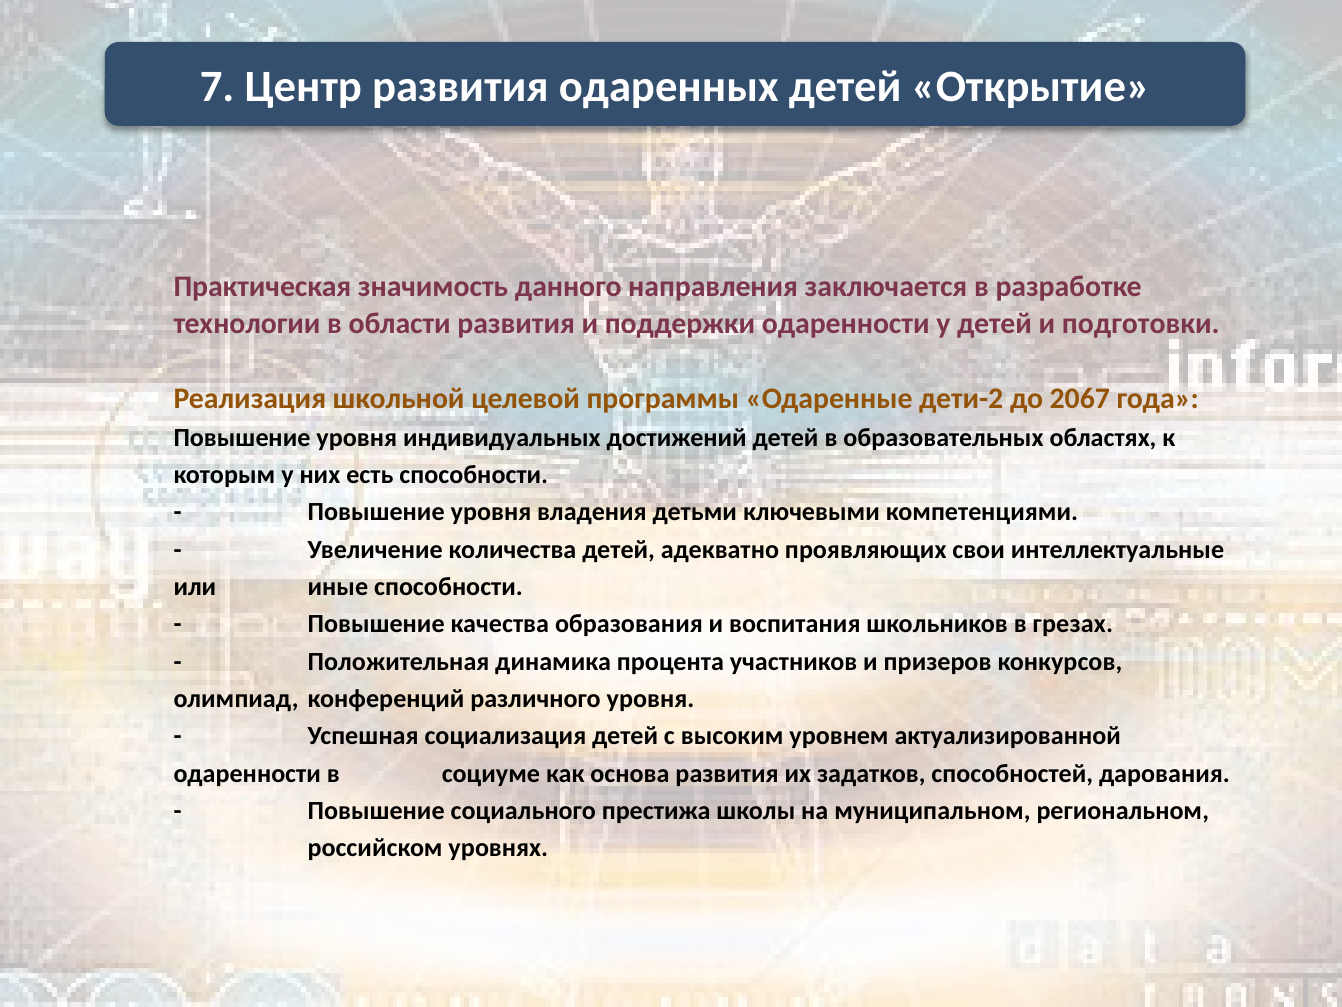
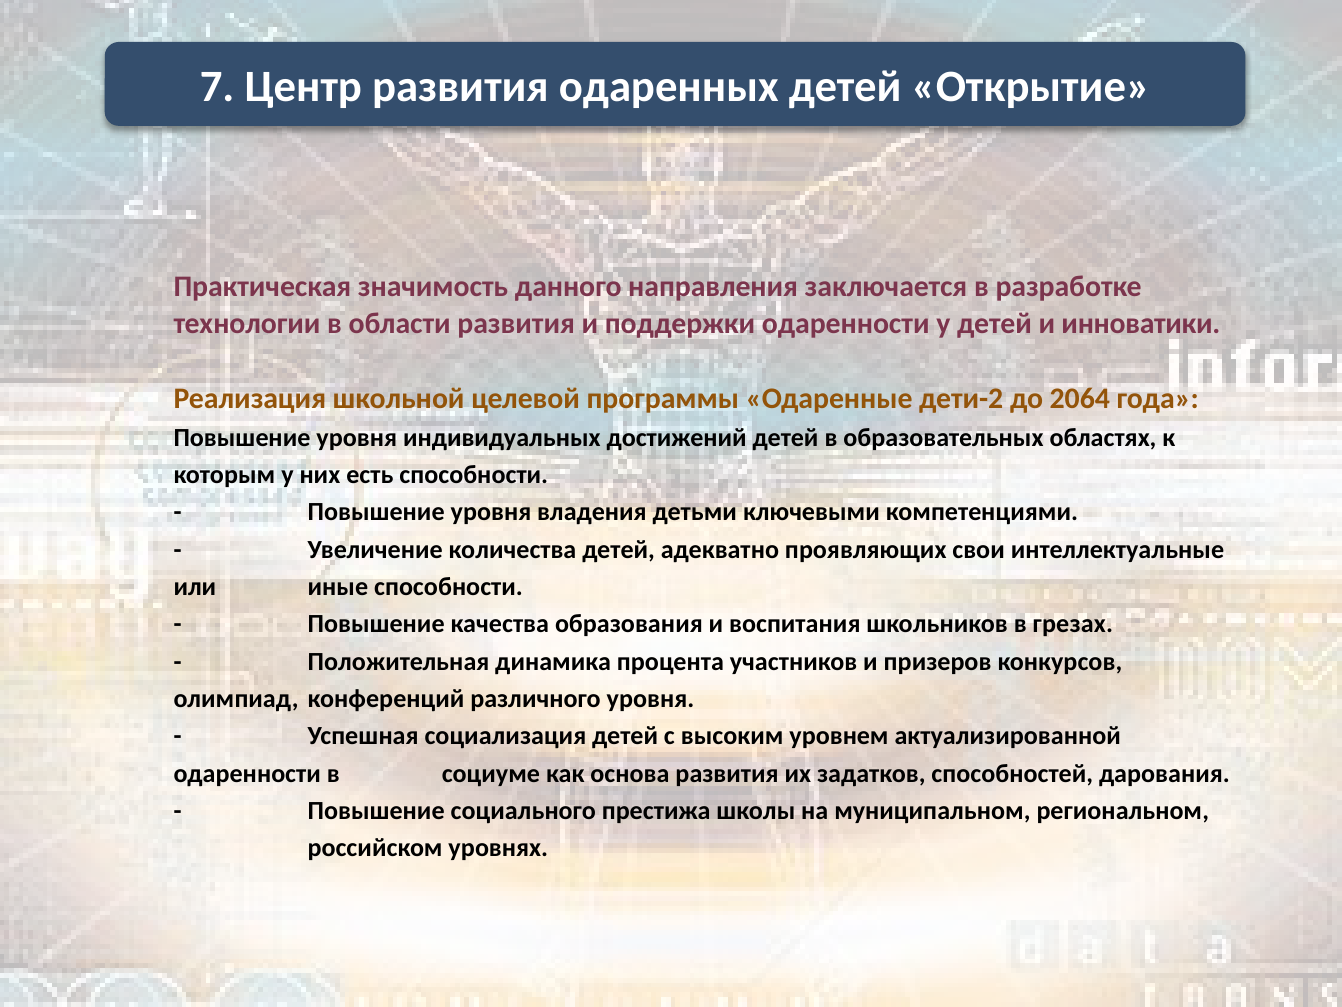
подготовки: подготовки -> инноватики
2067: 2067 -> 2064
